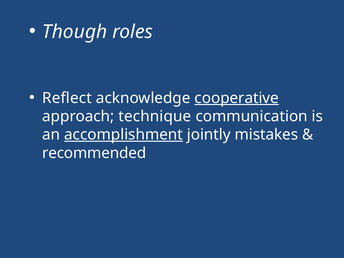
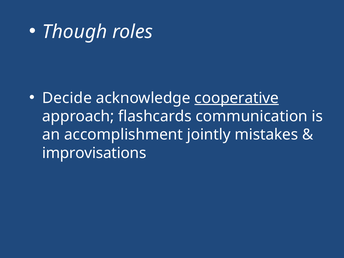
Reflect: Reflect -> Decide
technique: technique -> flashcards
accomplishment underline: present -> none
recommended: recommended -> improvisations
